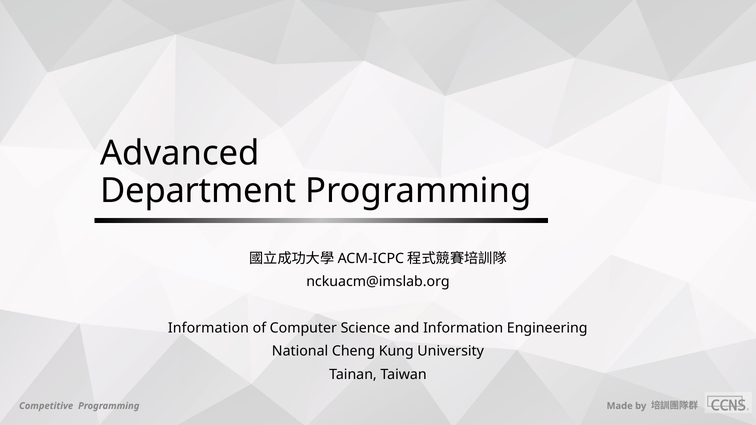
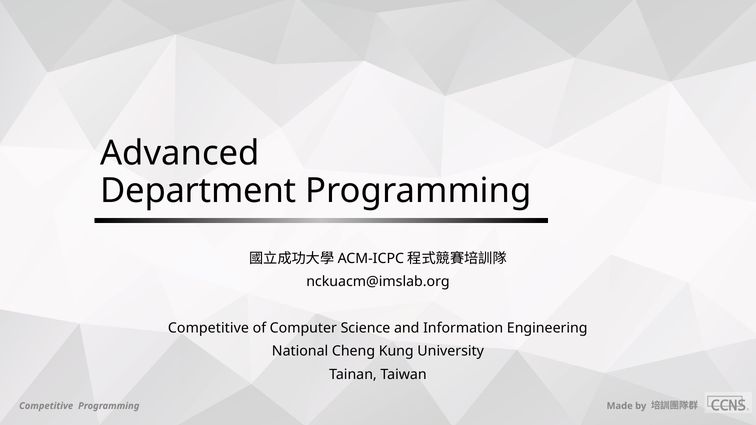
Information at (208, 328): Information -> Competitive
